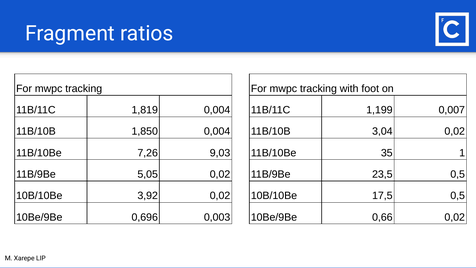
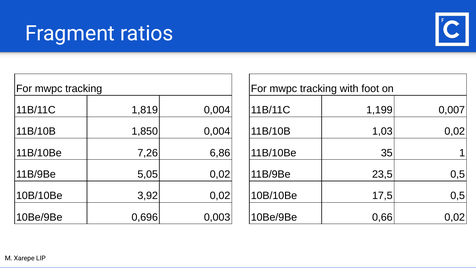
3,04: 3,04 -> 1,03
9,03: 9,03 -> 6,86
